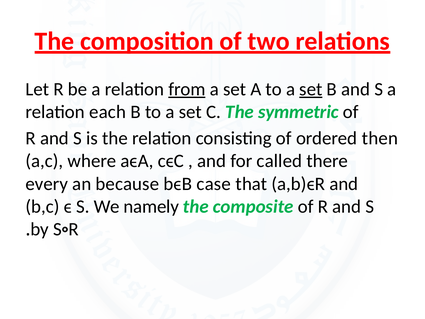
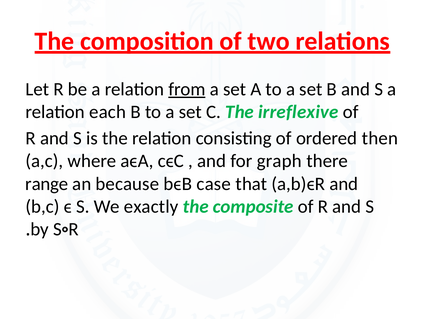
set at (311, 89) underline: present -> none
symmetric: symmetric -> irreflexive
called: called -> graph
every: every -> range
namely: namely -> exactly
